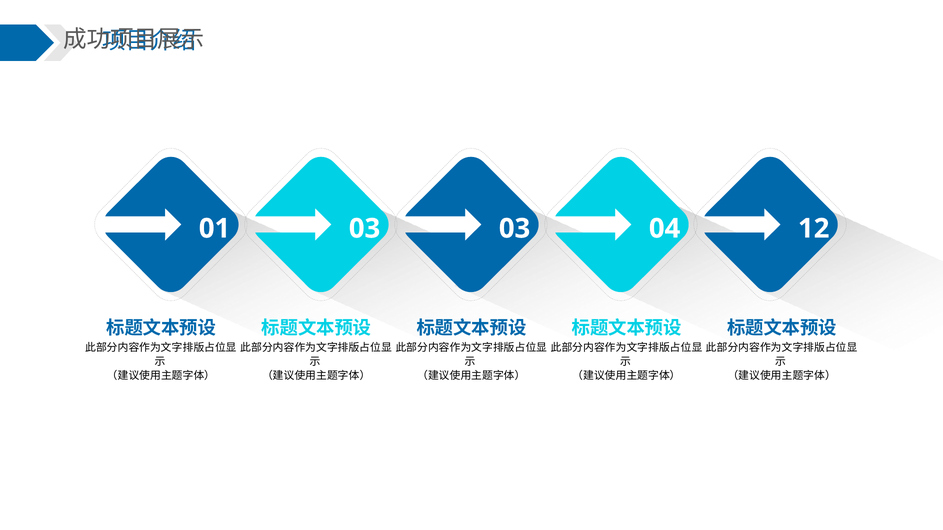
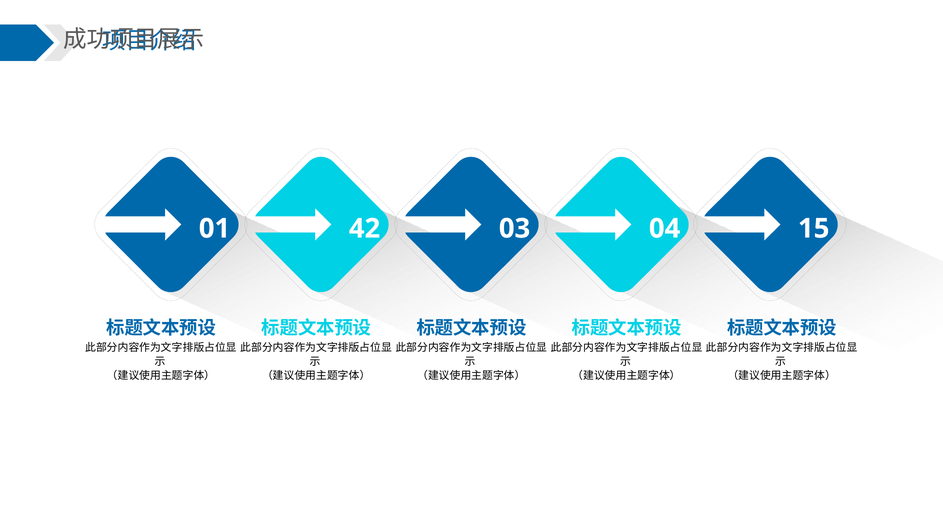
01 03: 03 -> 42
12: 12 -> 15
